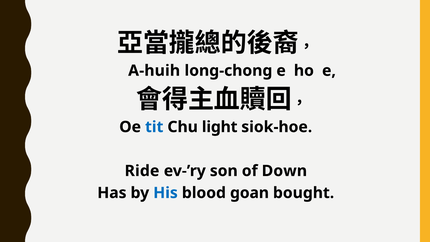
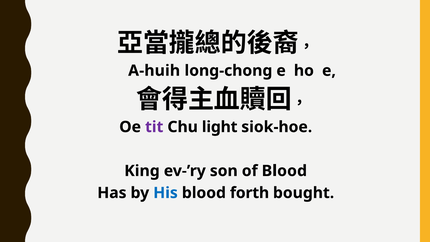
tit colour: blue -> purple
Ride: Ride -> King
of Down: Down -> Blood
goan: goan -> forth
